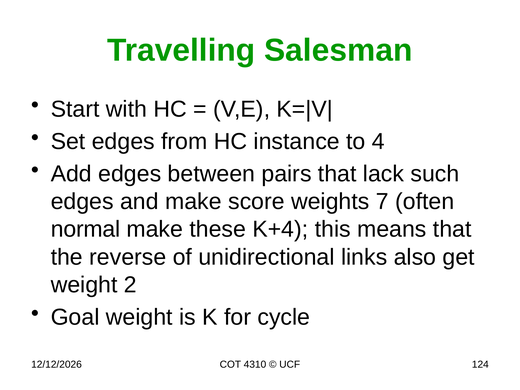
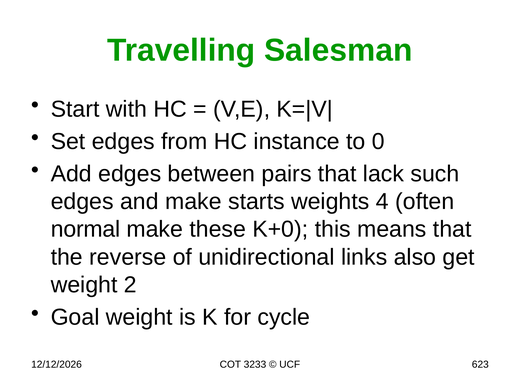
4: 4 -> 0
score: score -> starts
7: 7 -> 4
K+4: K+4 -> K+0
4310: 4310 -> 3233
124: 124 -> 623
